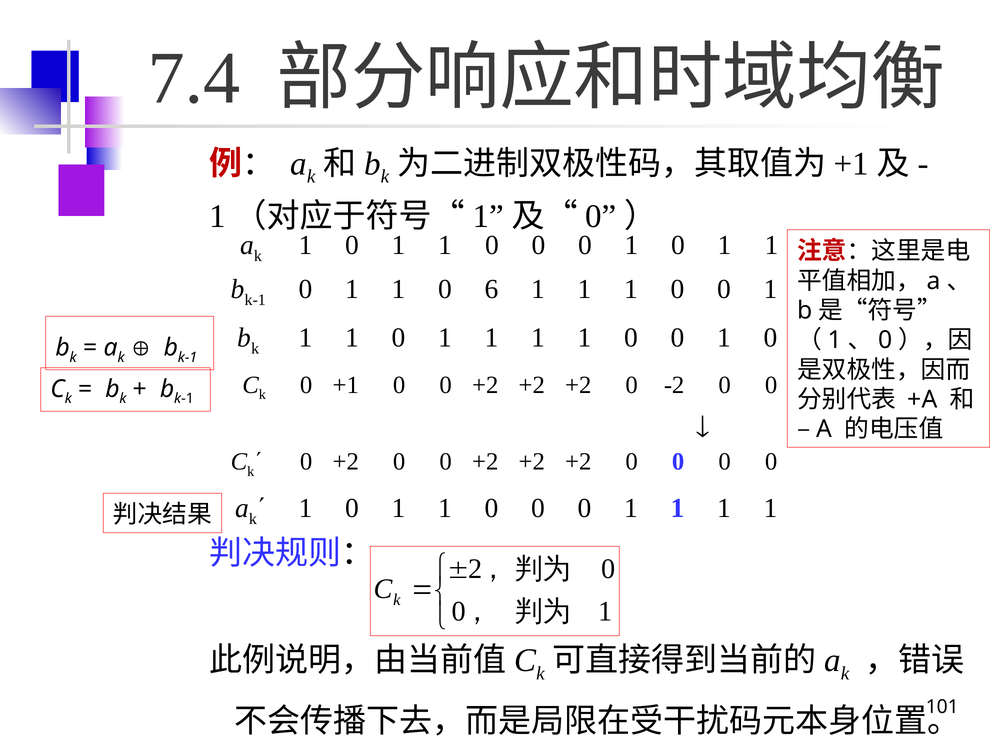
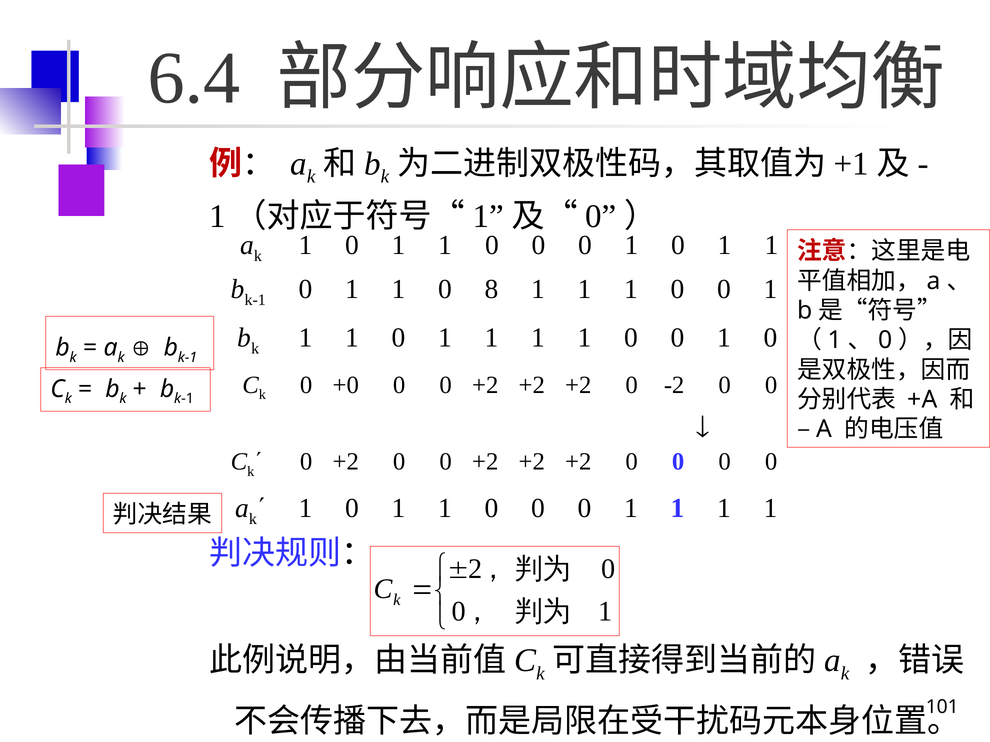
7.4: 7.4 -> 6.4
6: 6 -> 8
+1: +1 -> +0
